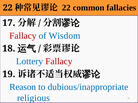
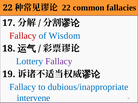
Fallacy at (59, 62) colour: red -> purple
Reason at (23, 87): Reason -> Fallacy
religious: religious -> intervene
